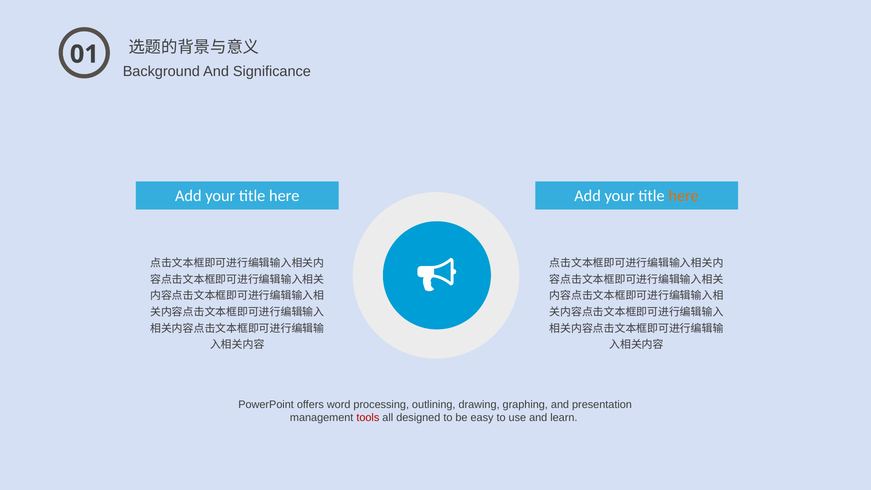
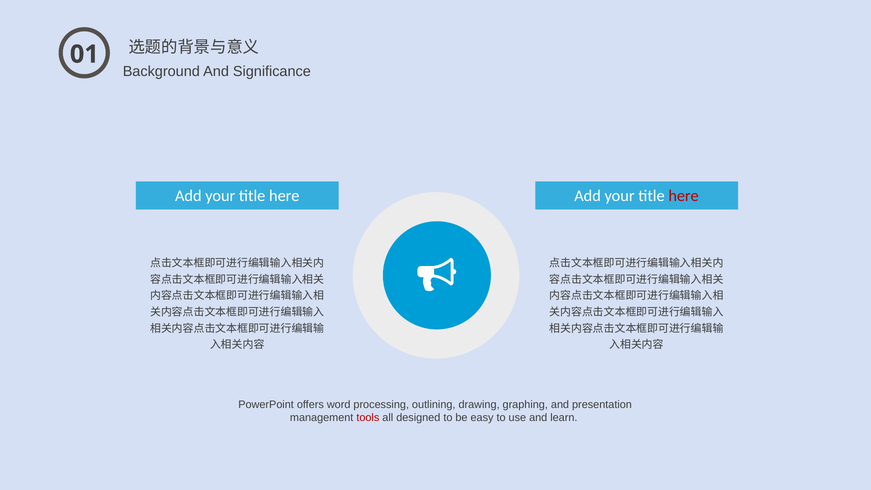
here at (684, 196) colour: orange -> red
